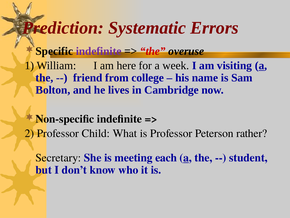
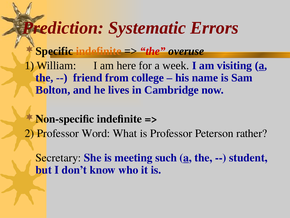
indefinite at (99, 51) colour: purple -> orange
Child: Child -> Word
each: each -> such
